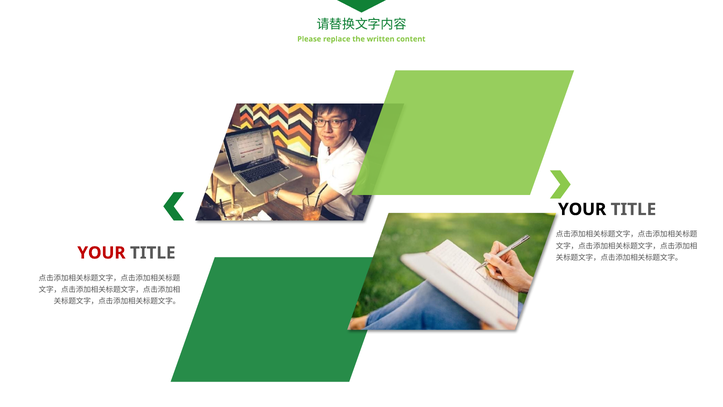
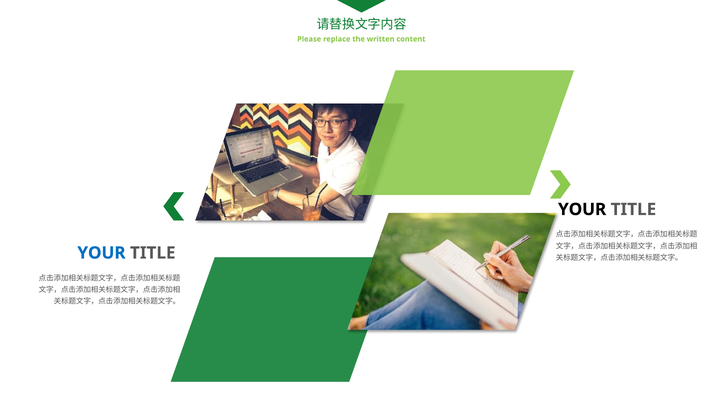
YOUR at (101, 253) colour: red -> blue
